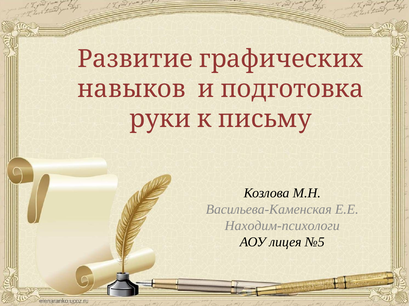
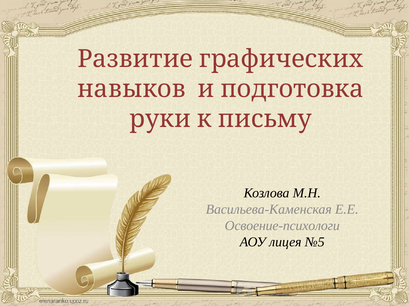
Находим-психологи: Находим-психологи -> Освоение-психологи
